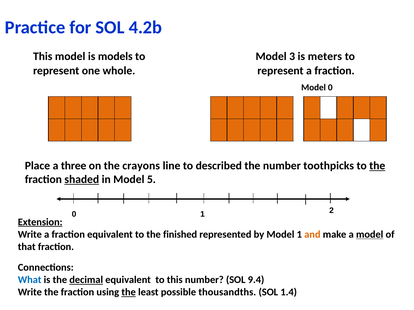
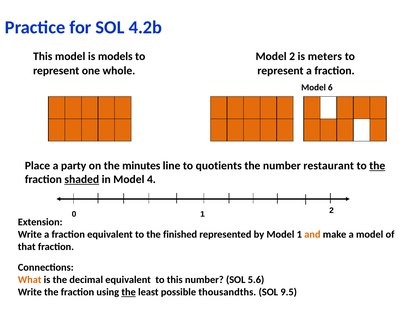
Model 3: 3 -> 2
Model 0: 0 -> 6
three: three -> party
crayons: crayons -> minutes
described: described -> quotients
toothpicks: toothpicks -> restaurant
5: 5 -> 4
Extension underline: present -> none
model at (370, 235) underline: present -> none
What colour: blue -> orange
decimal underline: present -> none
9.4: 9.4 -> 5.6
1.4: 1.4 -> 9.5
